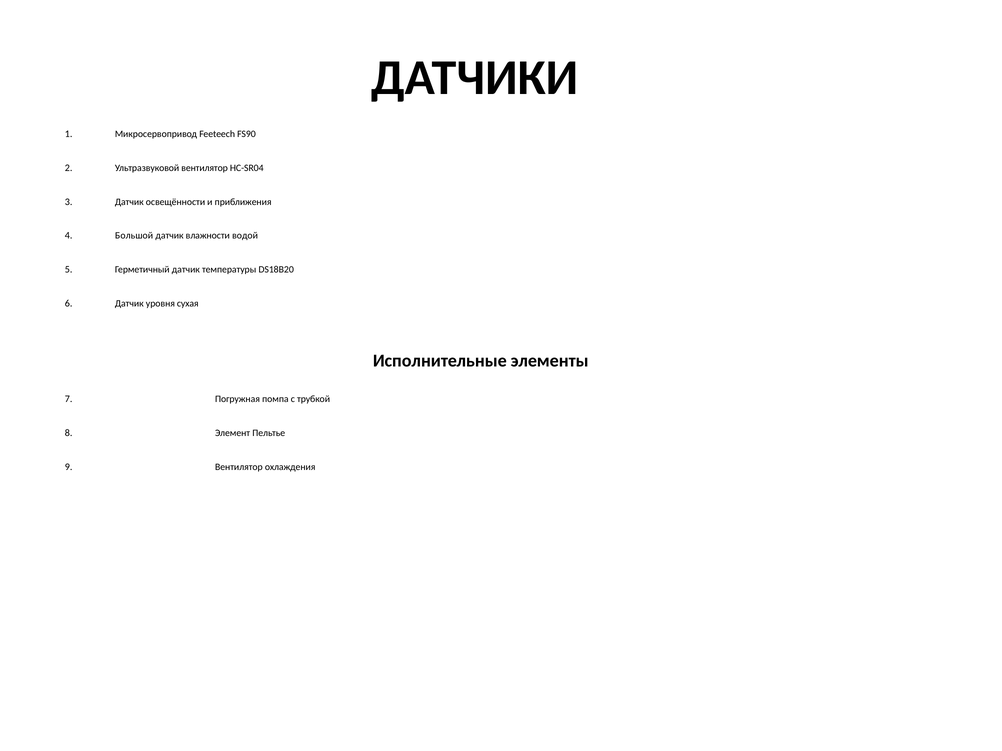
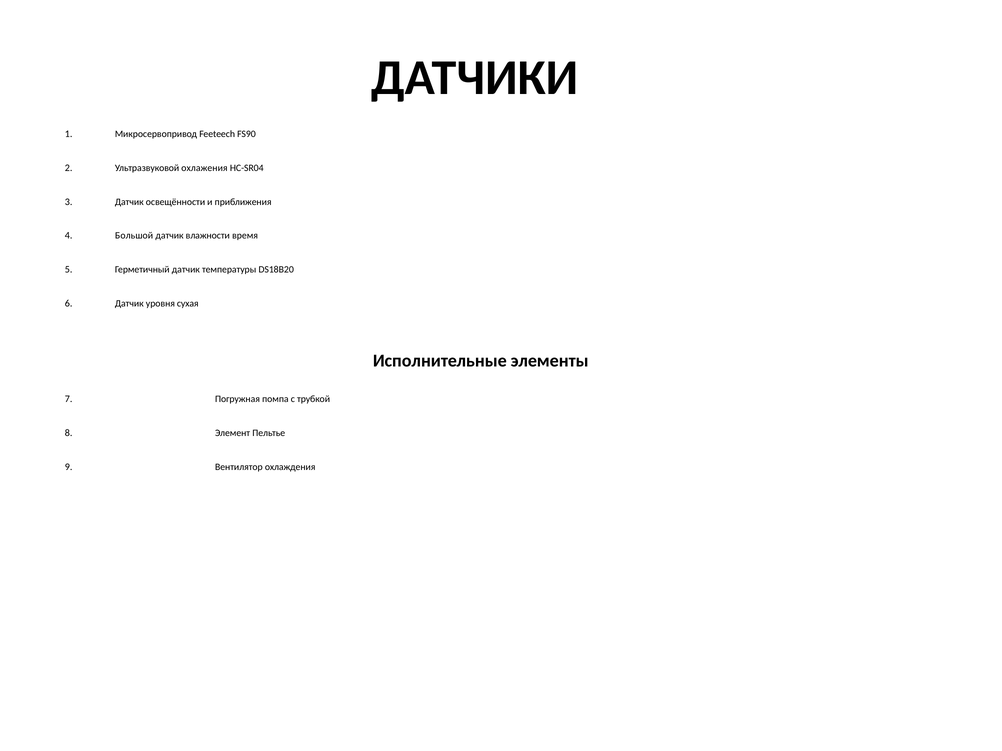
Ультразвуковой вентилятор: вентилятор -> охлажения
водой: водой -> время
